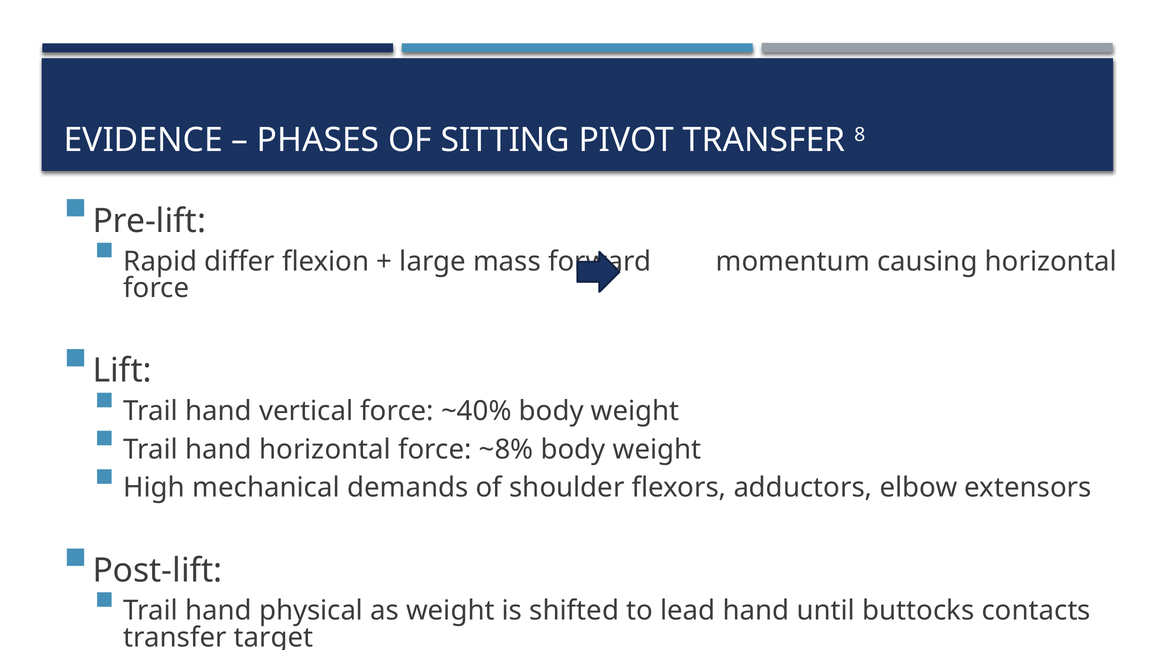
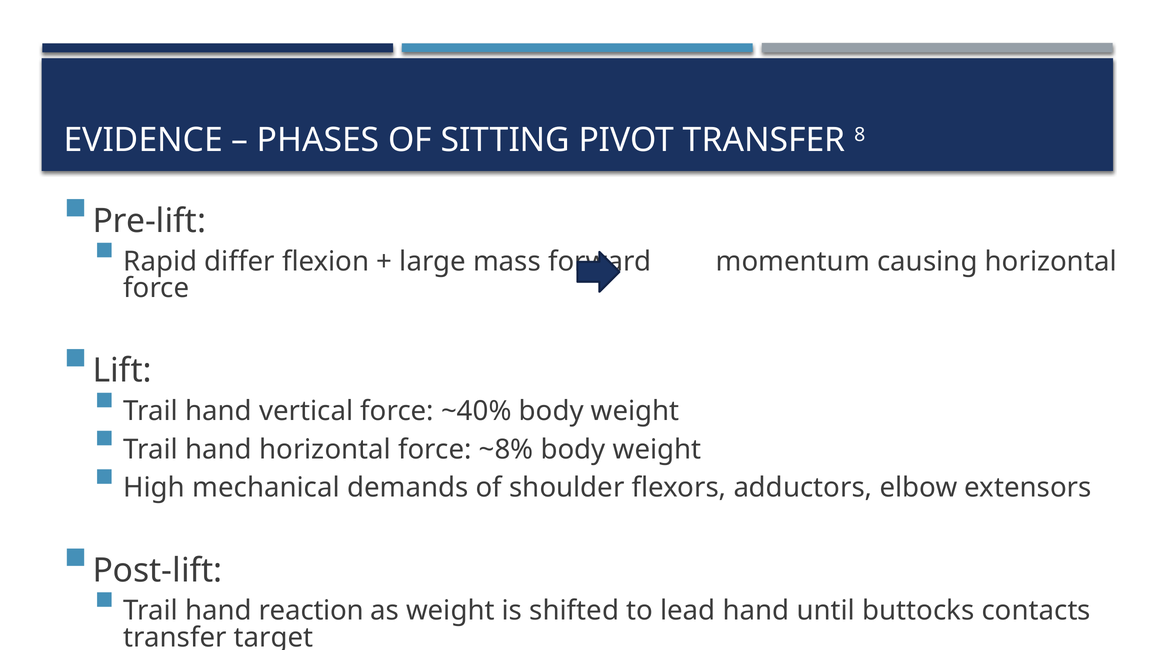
physical: physical -> reaction
